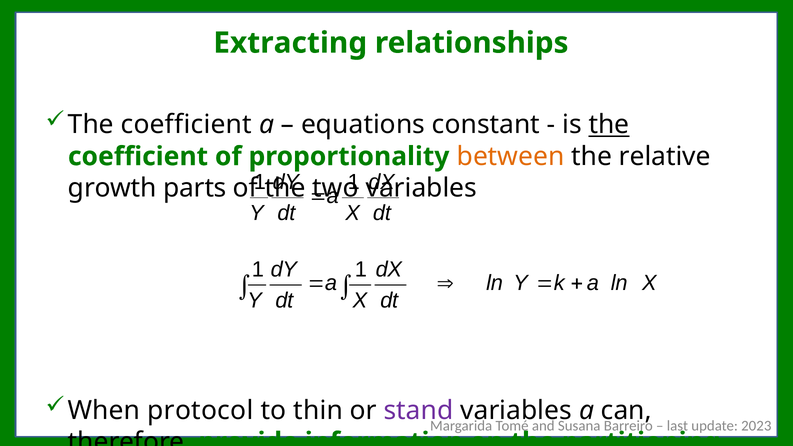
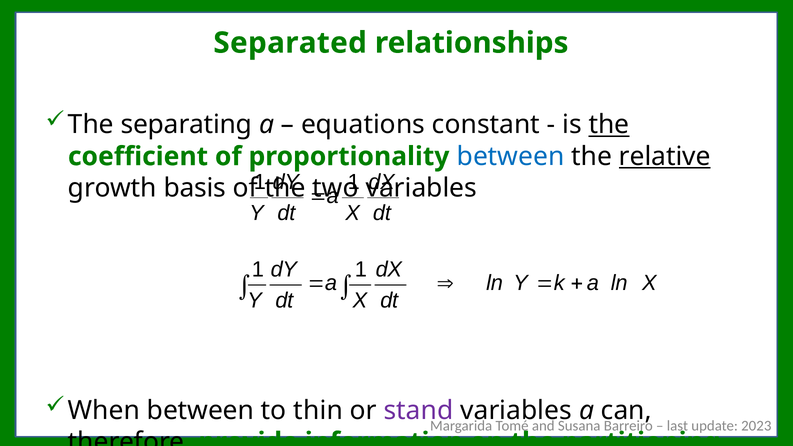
Extracting: Extracting -> Separated
coefficient at (186, 125): coefficient -> separating
between at (511, 156) colour: orange -> blue
relative underline: none -> present
growth parts: parts -> basis
When protocol: protocol -> between
